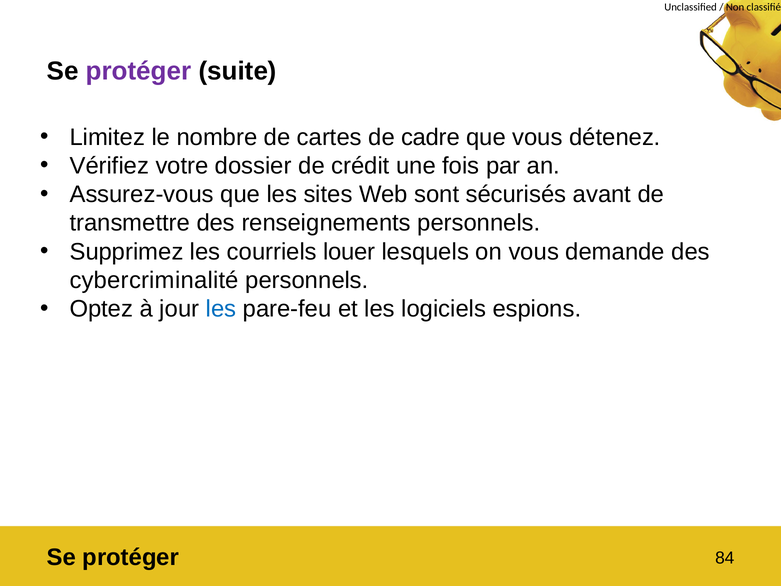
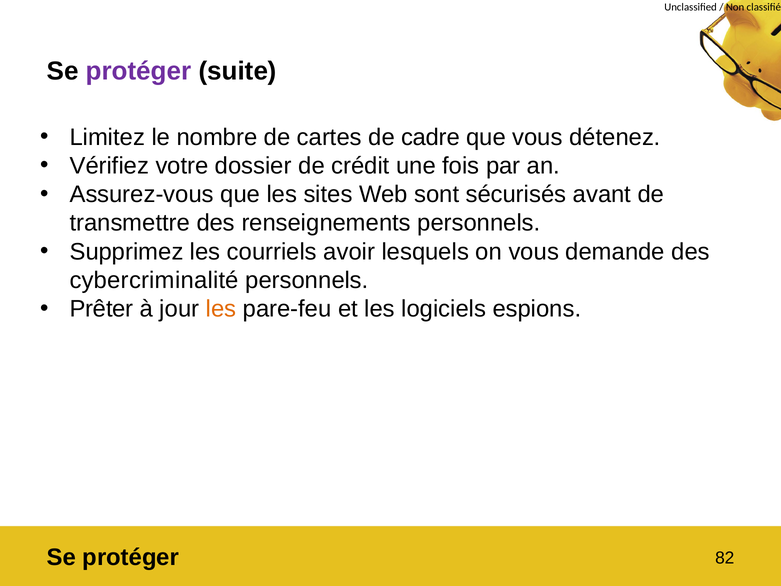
louer: louer -> avoir
Optez: Optez -> Prêter
les at (221, 309) colour: blue -> orange
84: 84 -> 82
